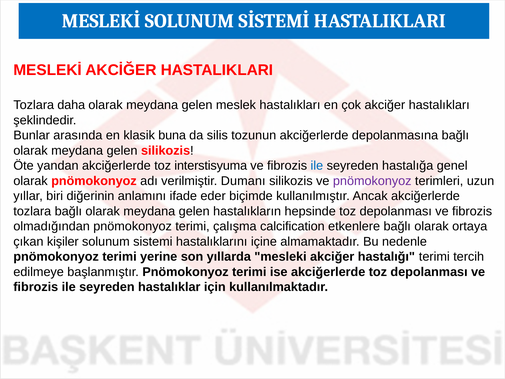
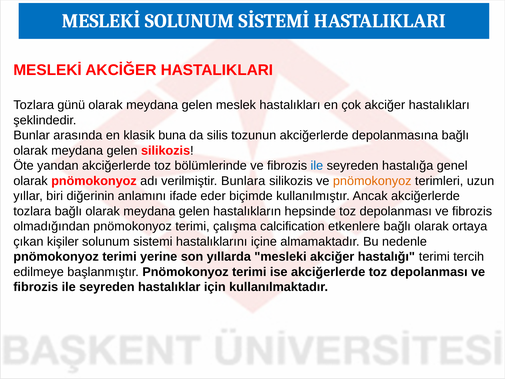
daha: daha -> günü
interstisyuma: interstisyuma -> bölümlerinde
Dumanı: Dumanı -> Bunlara
pnömokonyoz at (372, 181) colour: purple -> orange
